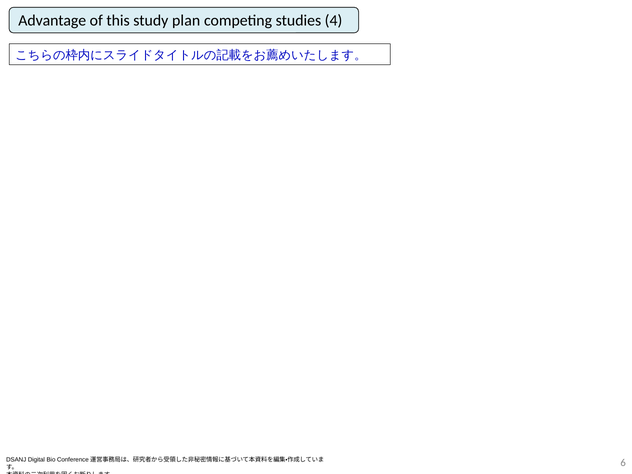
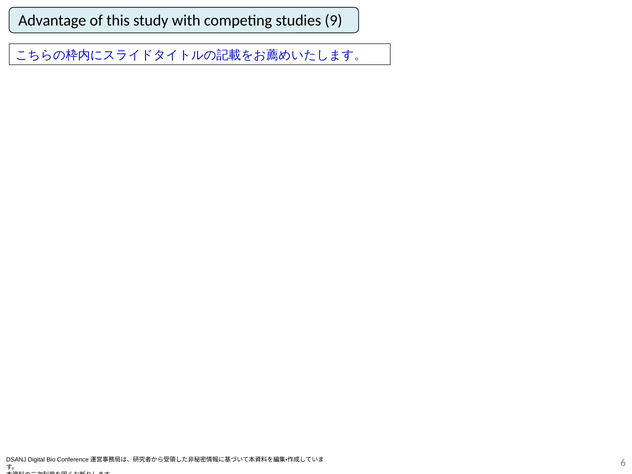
plan: plan -> with
4: 4 -> 9
